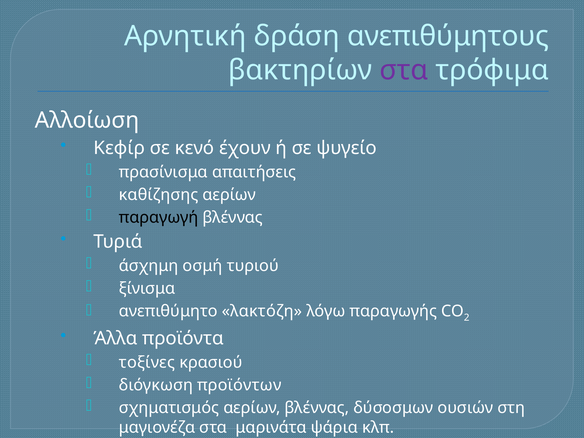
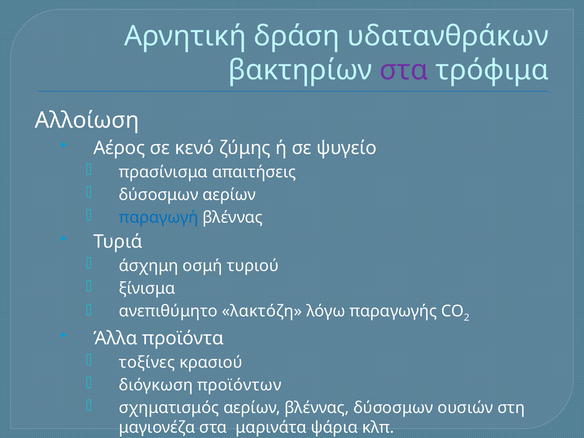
ανεπιθύμητους: ανεπιθύμητους -> υδατανθράκων
Κεφίρ: Κεφίρ -> Αέρος
έχουν: έχουν -> ζύμης
καθίζησης at (159, 195): καθίζησης -> δύσοσμων
παραγωγή colour: black -> blue
